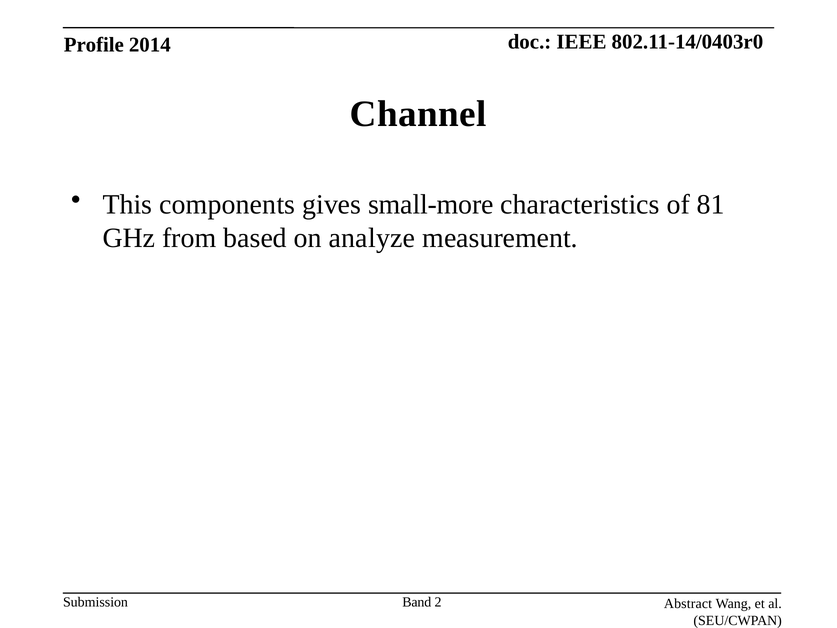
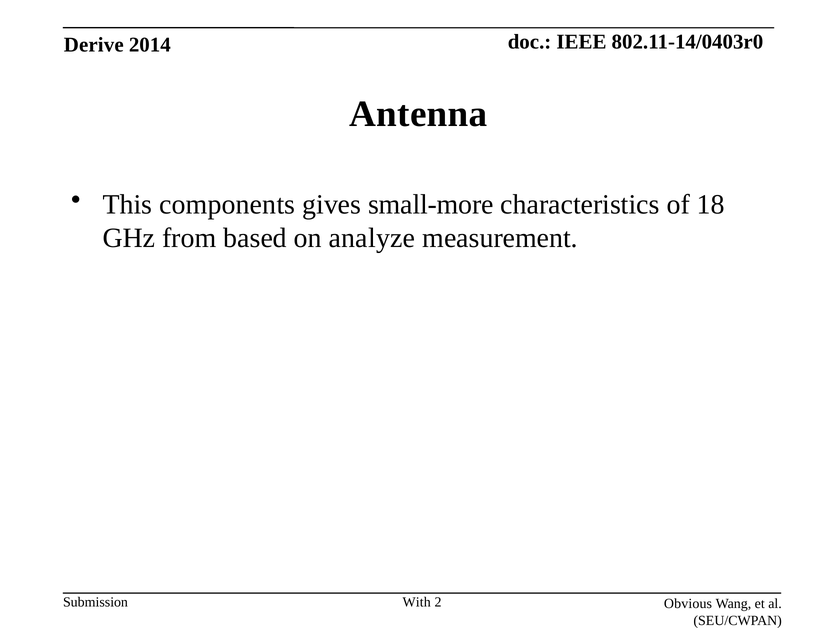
Profile: Profile -> Derive
Channel: Channel -> Antenna
81: 81 -> 18
Band: Band -> With
Abstract: Abstract -> Obvious
